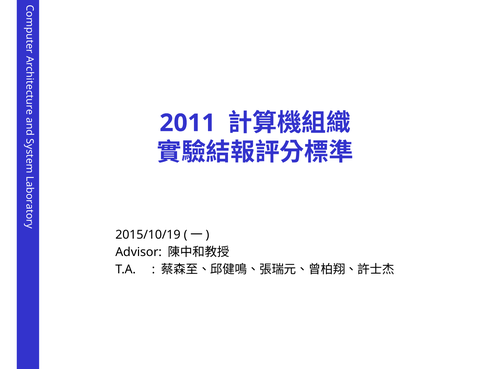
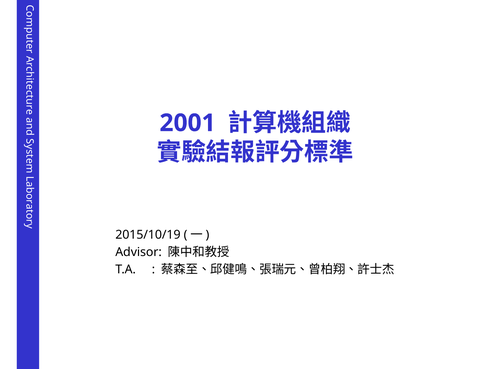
2011: 2011 -> 2001
